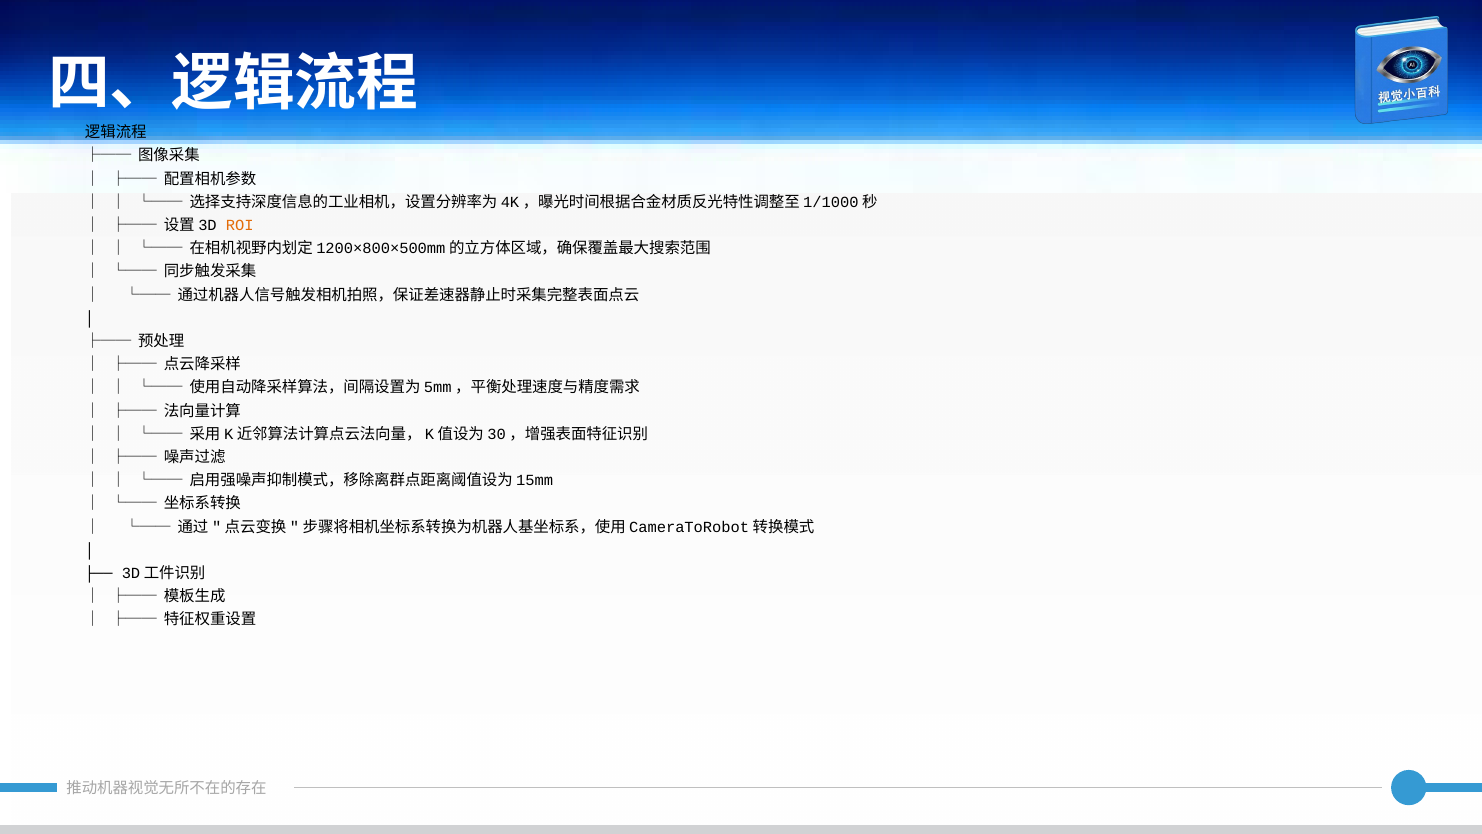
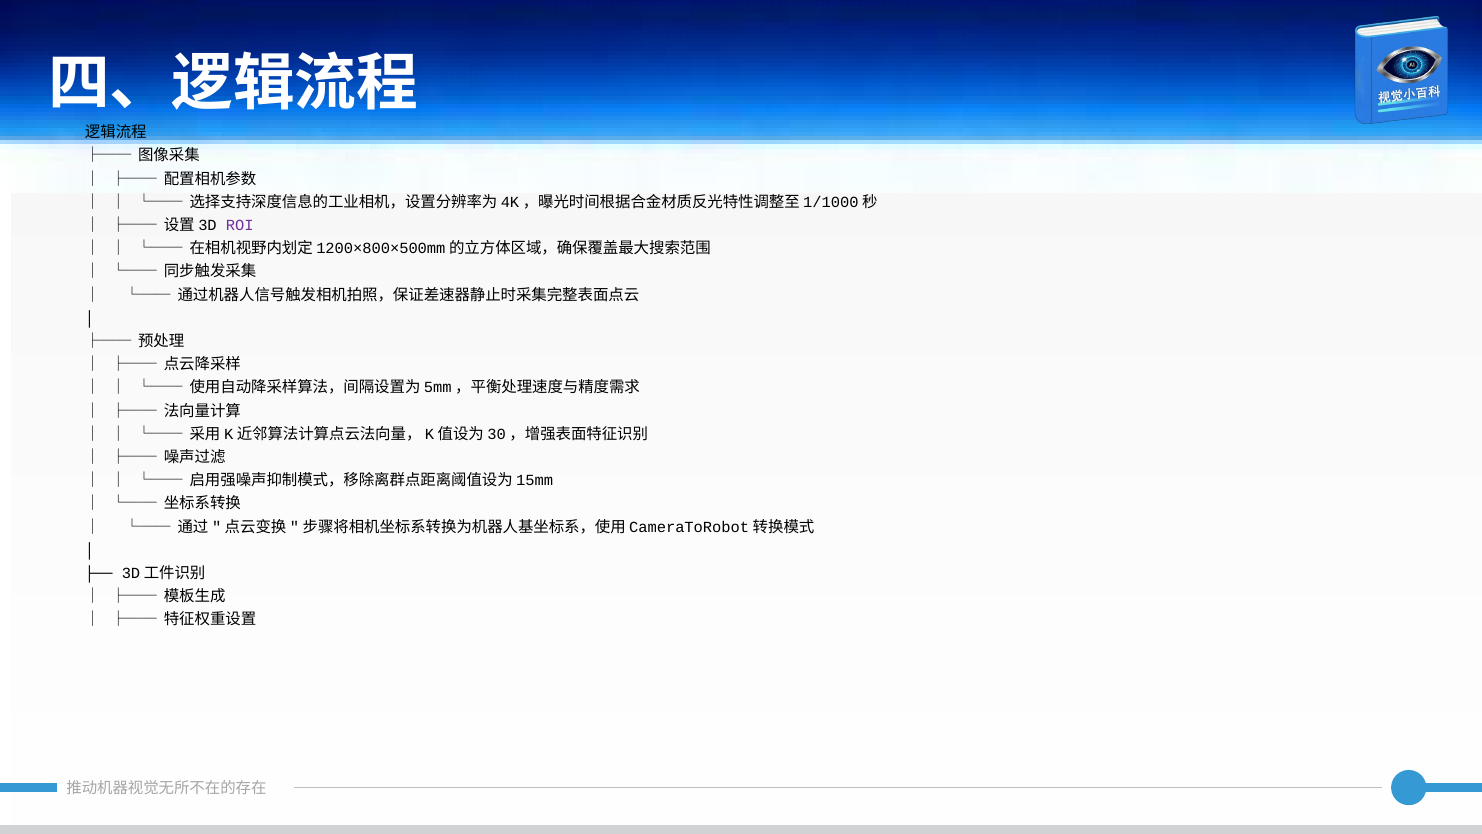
ROI colour: orange -> purple
